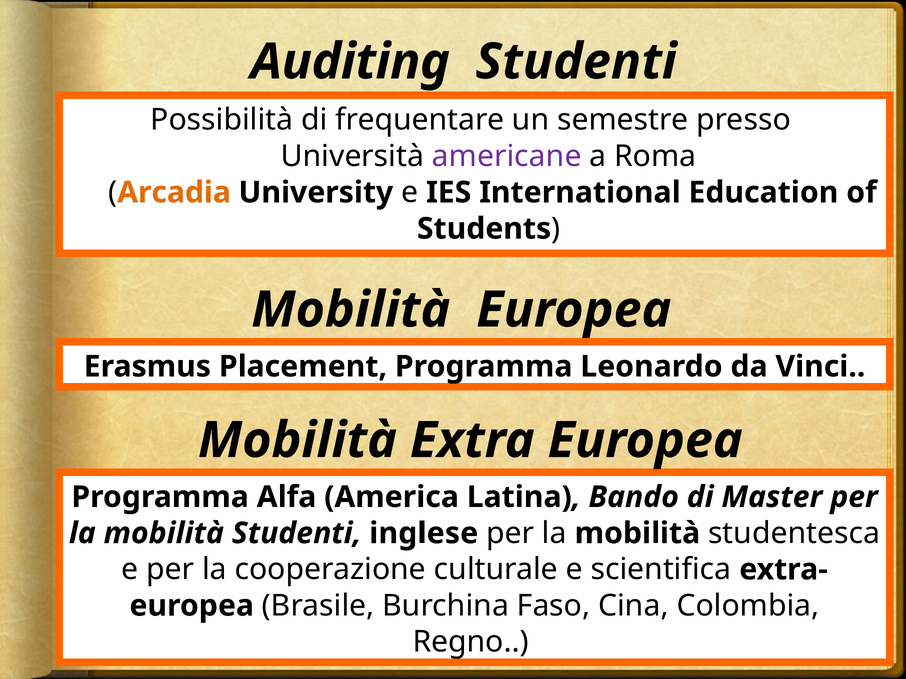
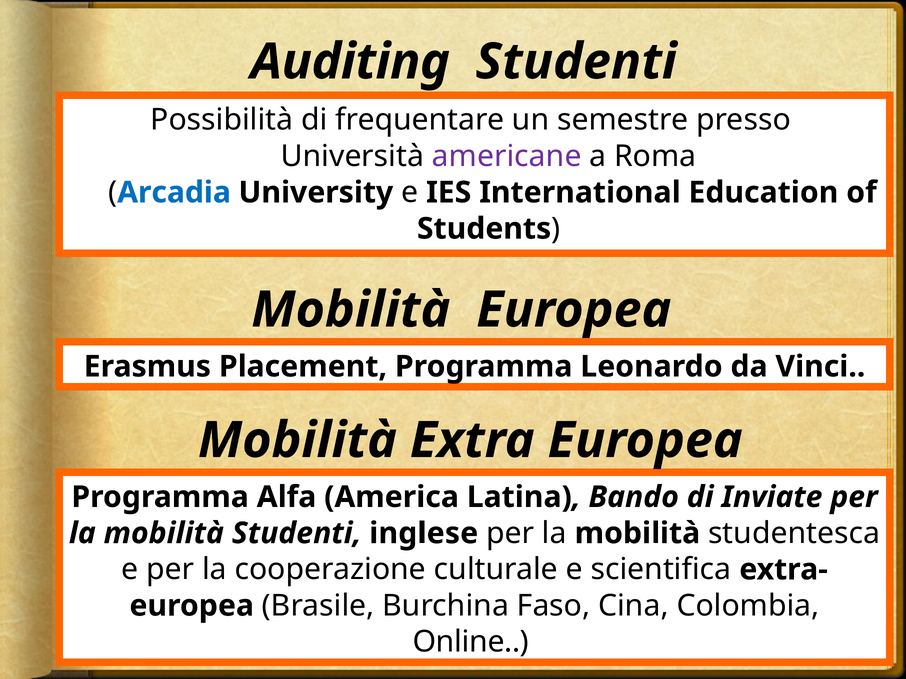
Arcadia colour: orange -> blue
Master: Master -> Inviate
Regno: Regno -> Online
